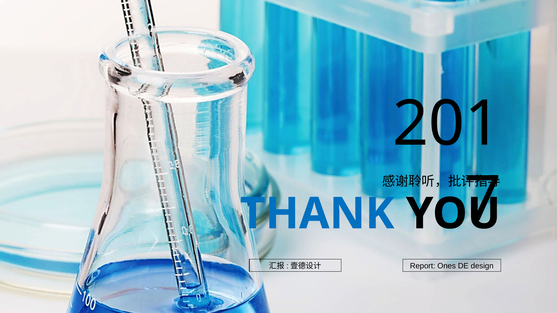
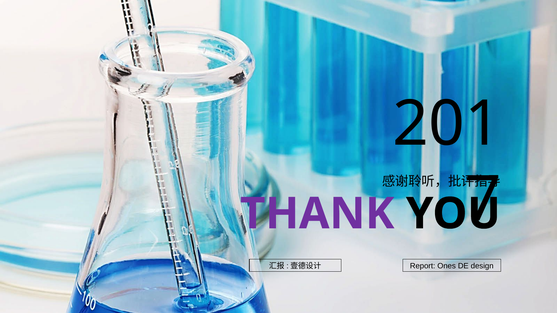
THANK colour: blue -> purple
